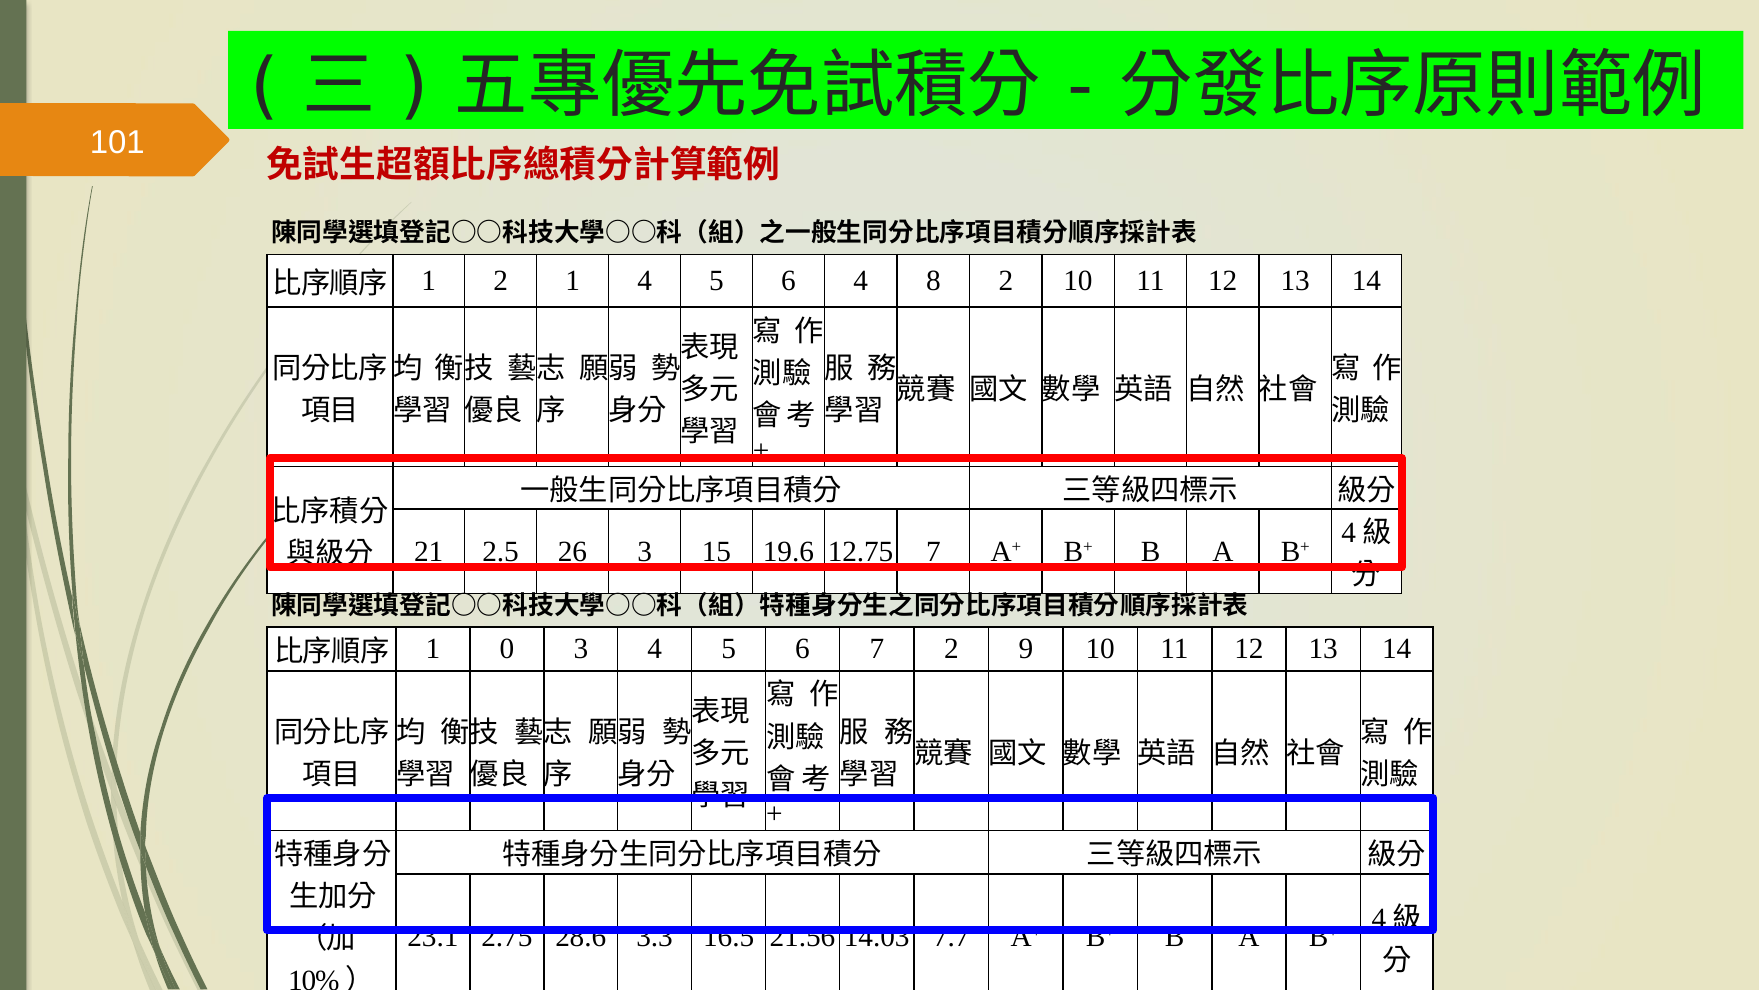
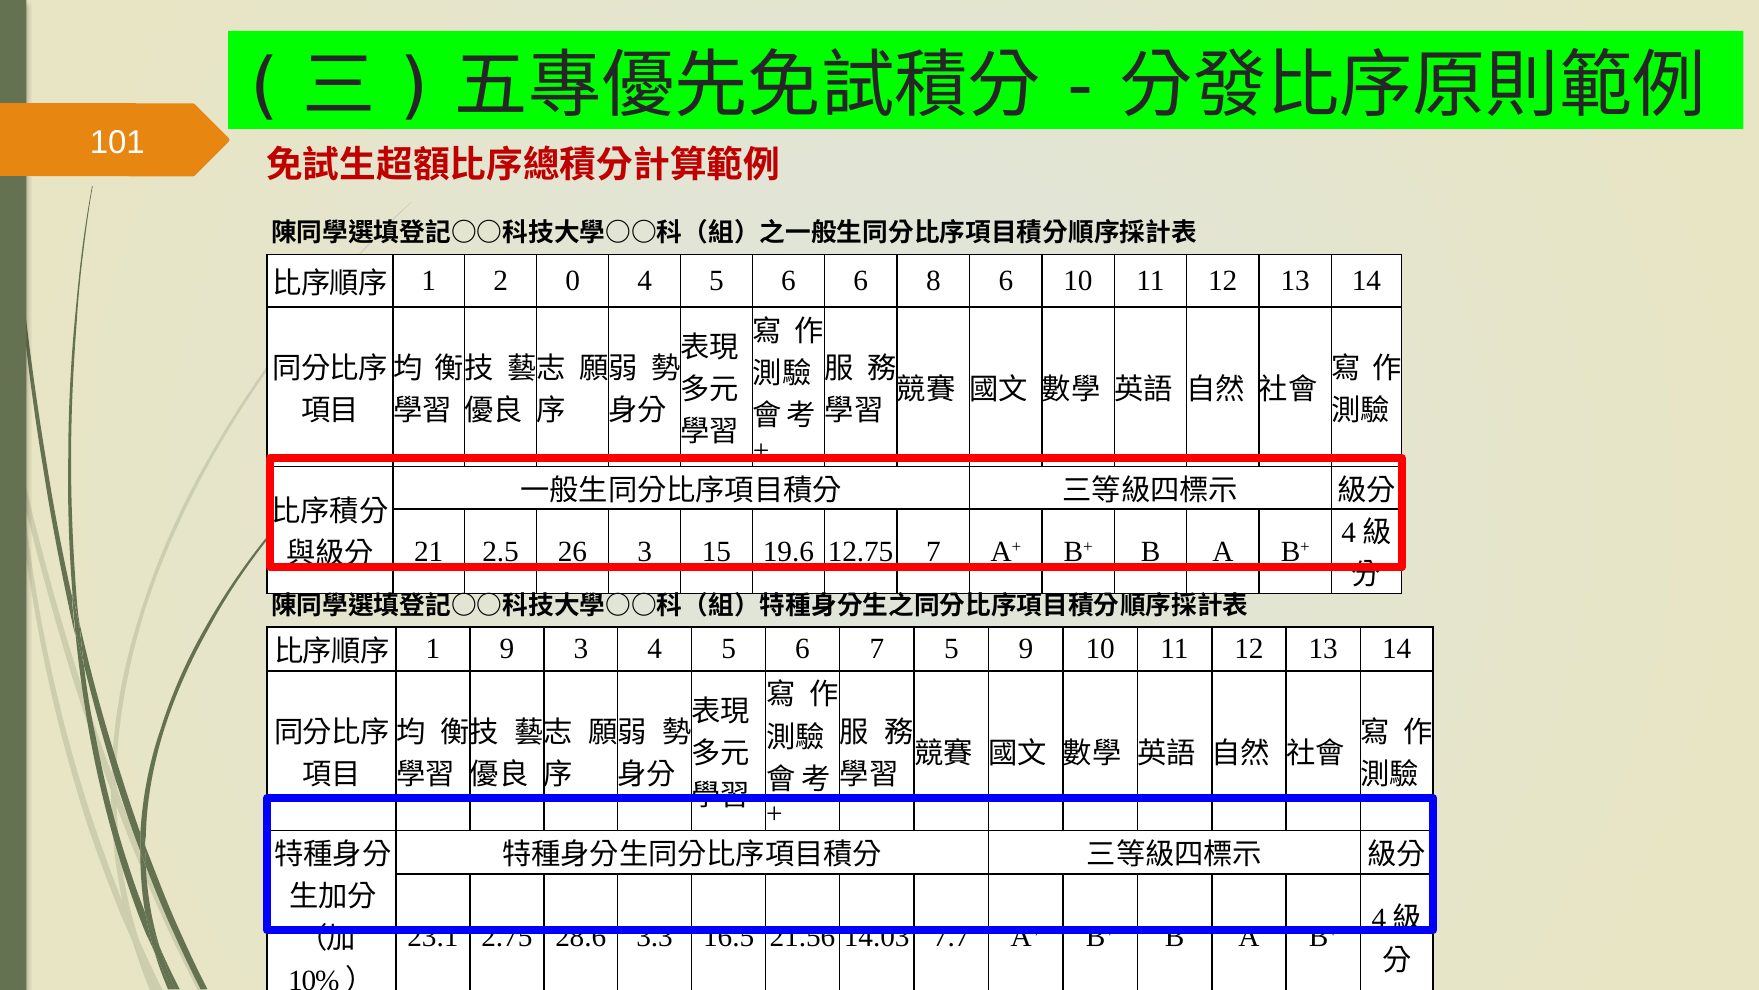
2 1: 1 -> 0
6 4: 4 -> 6
8 2: 2 -> 6
1 0: 0 -> 9
7 2: 2 -> 5
